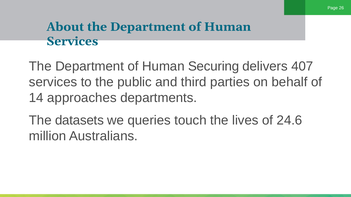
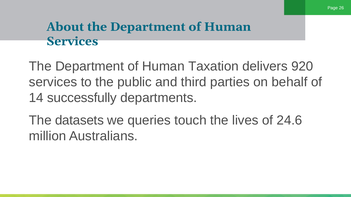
Securing: Securing -> Taxation
407: 407 -> 920
approaches: approaches -> successfully
